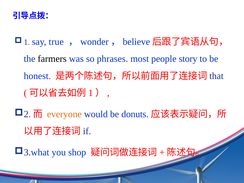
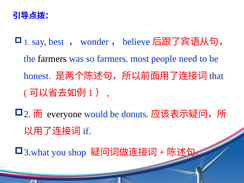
true: true -> best
so phrases: phrases -> farmers
story: story -> need
everyone colour: orange -> black
